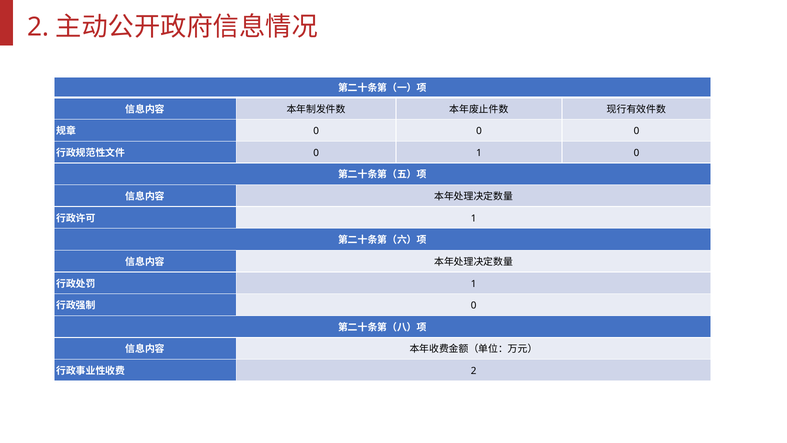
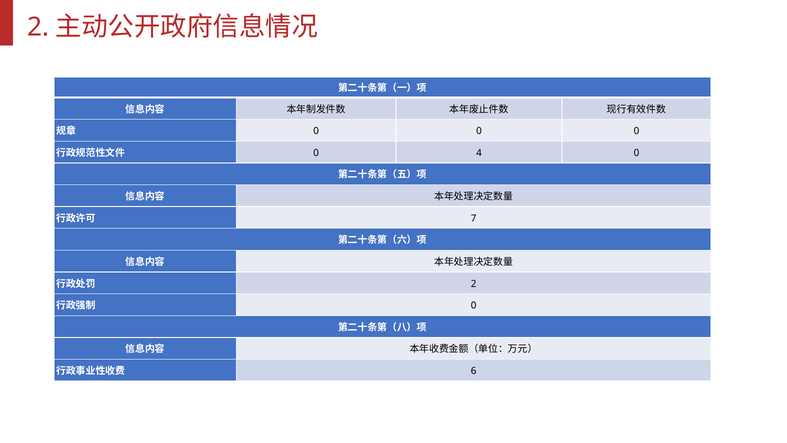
0 1: 1 -> 4
1 at (474, 218): 1 -> 7
1 at (474, 284): 1 -> 2
2 at (474, 371): 2 -> 6
